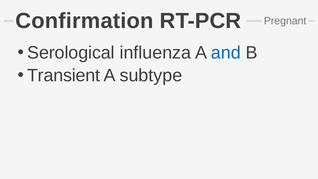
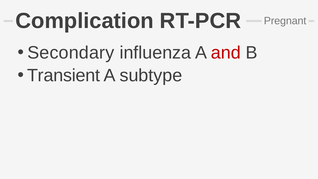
Confirmation: Confirmation -> Complication
Serological: Serological -> Secondary
and colour: blue -> red
